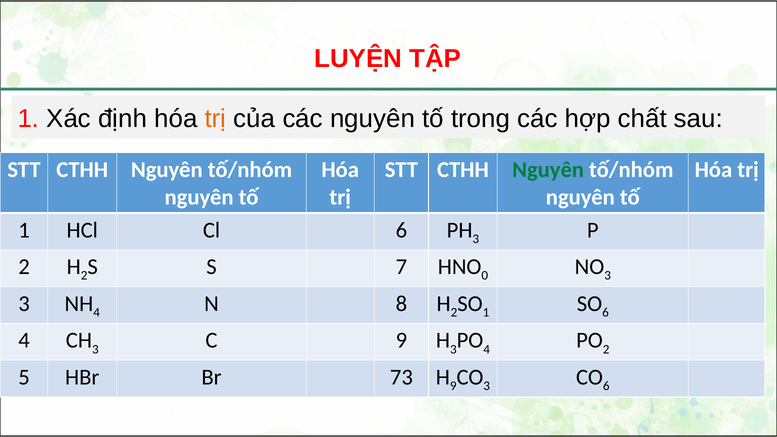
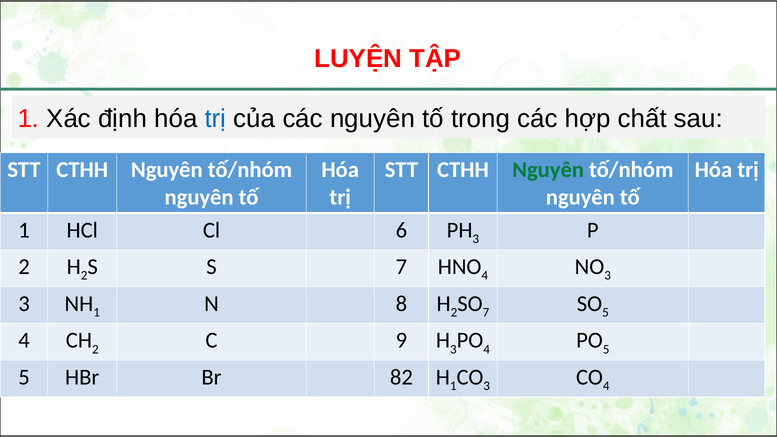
trị at (215, 119) colour: orange -> blue
0 at (485, 276): 0 -> 4
4 at (97, 312): 4 -> 1
1 at (486, 312): 1 -> 7
6 at (605, 312): 6 -> 5
3 at (95, 349): 3 -> 2
2 at (606, 349): 2 -> 5
73: 73 -> 82
9 at (453, 386): 9 -> 1
6 at (606, 386): 6 -> 4
